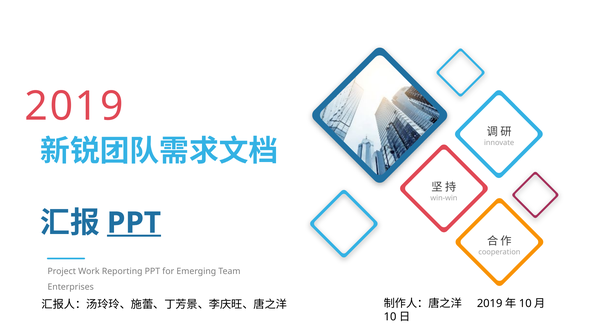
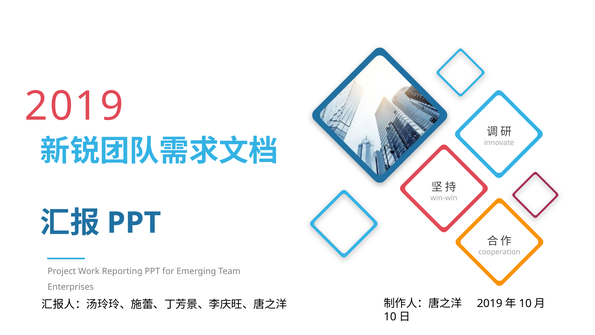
PPT at (134, 223) underline: present -> none
